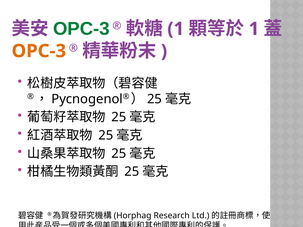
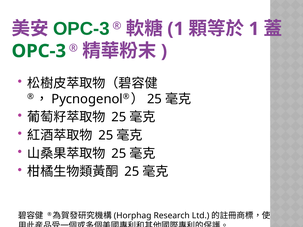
OPC-3 at (39, 51) colour: orange -> green
